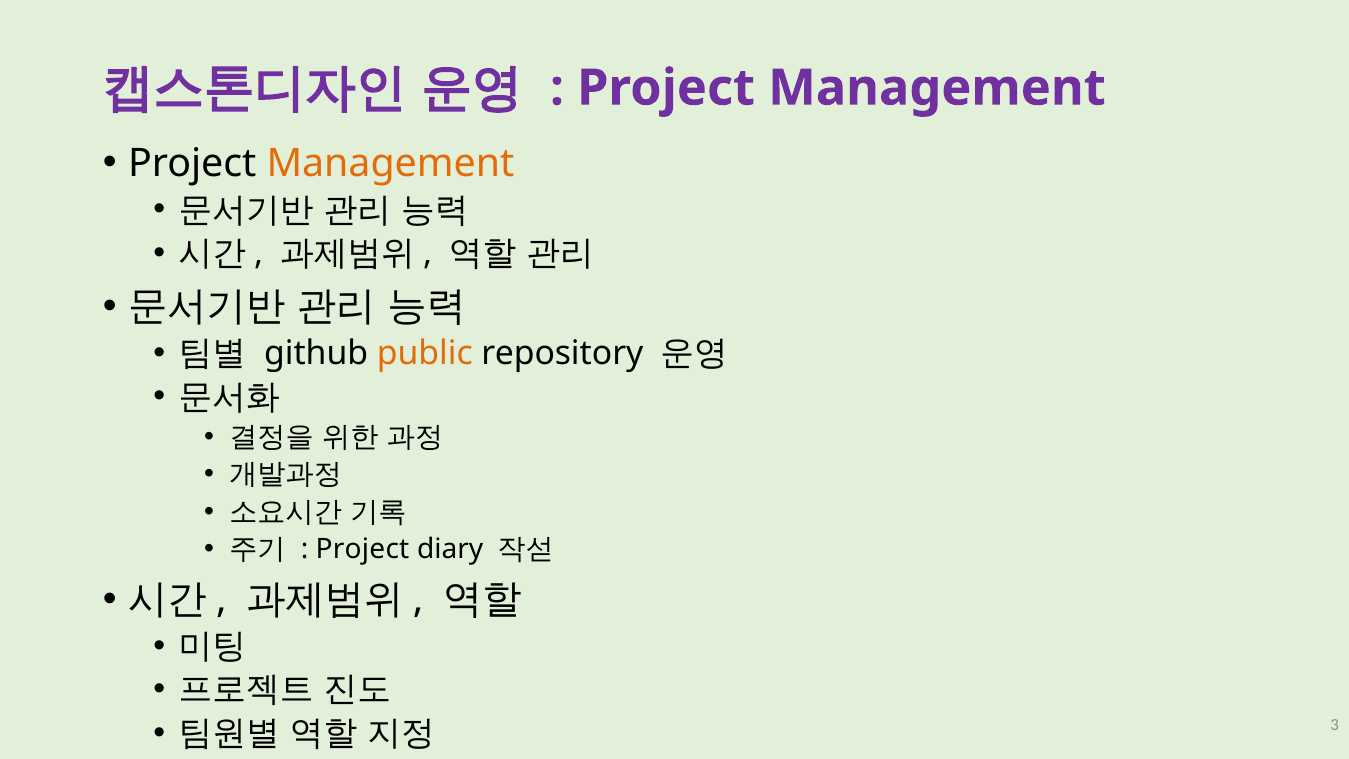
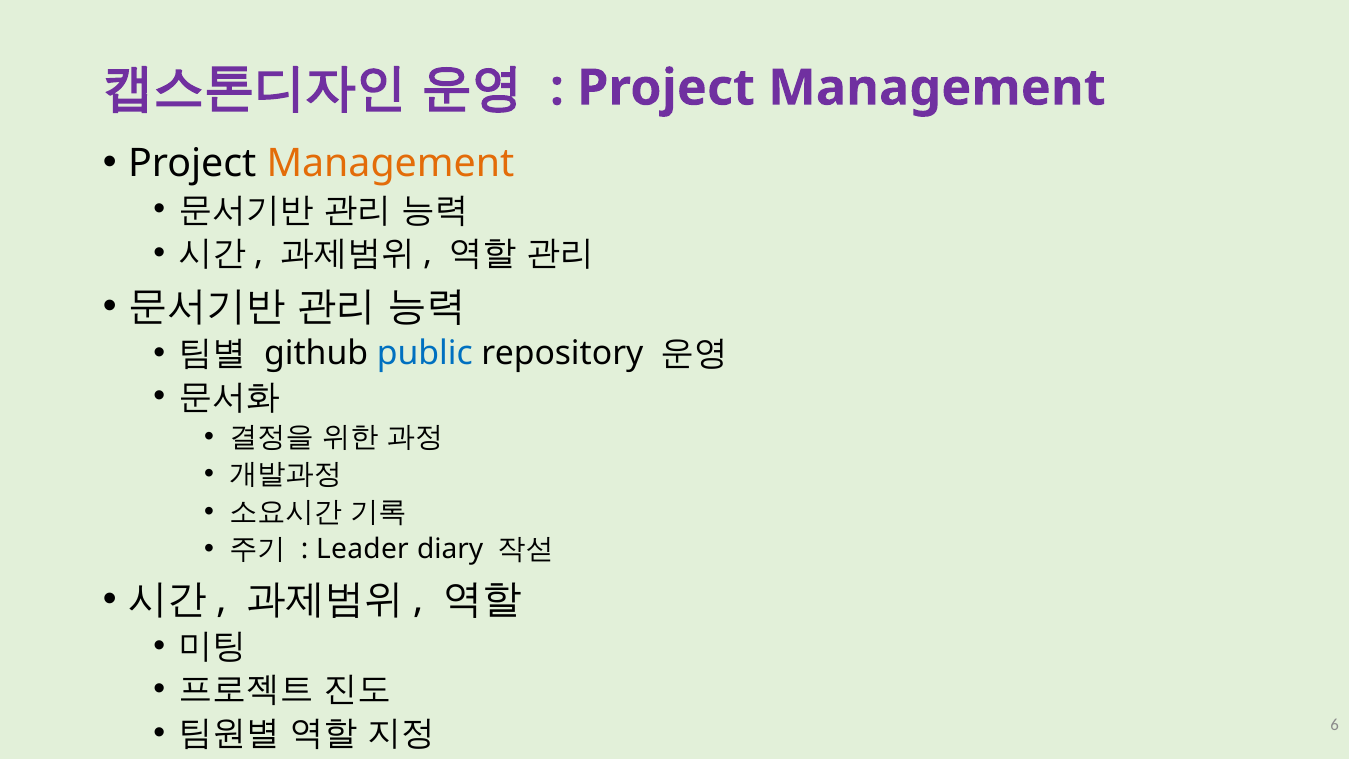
public colour: orange -> blue
Project at (363, 549): Project -> Leader
3: 3 -> 6
